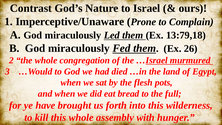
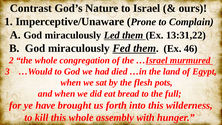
13:79,18: 13:79,18 -> 13:31,22
26: 26 -> 46
